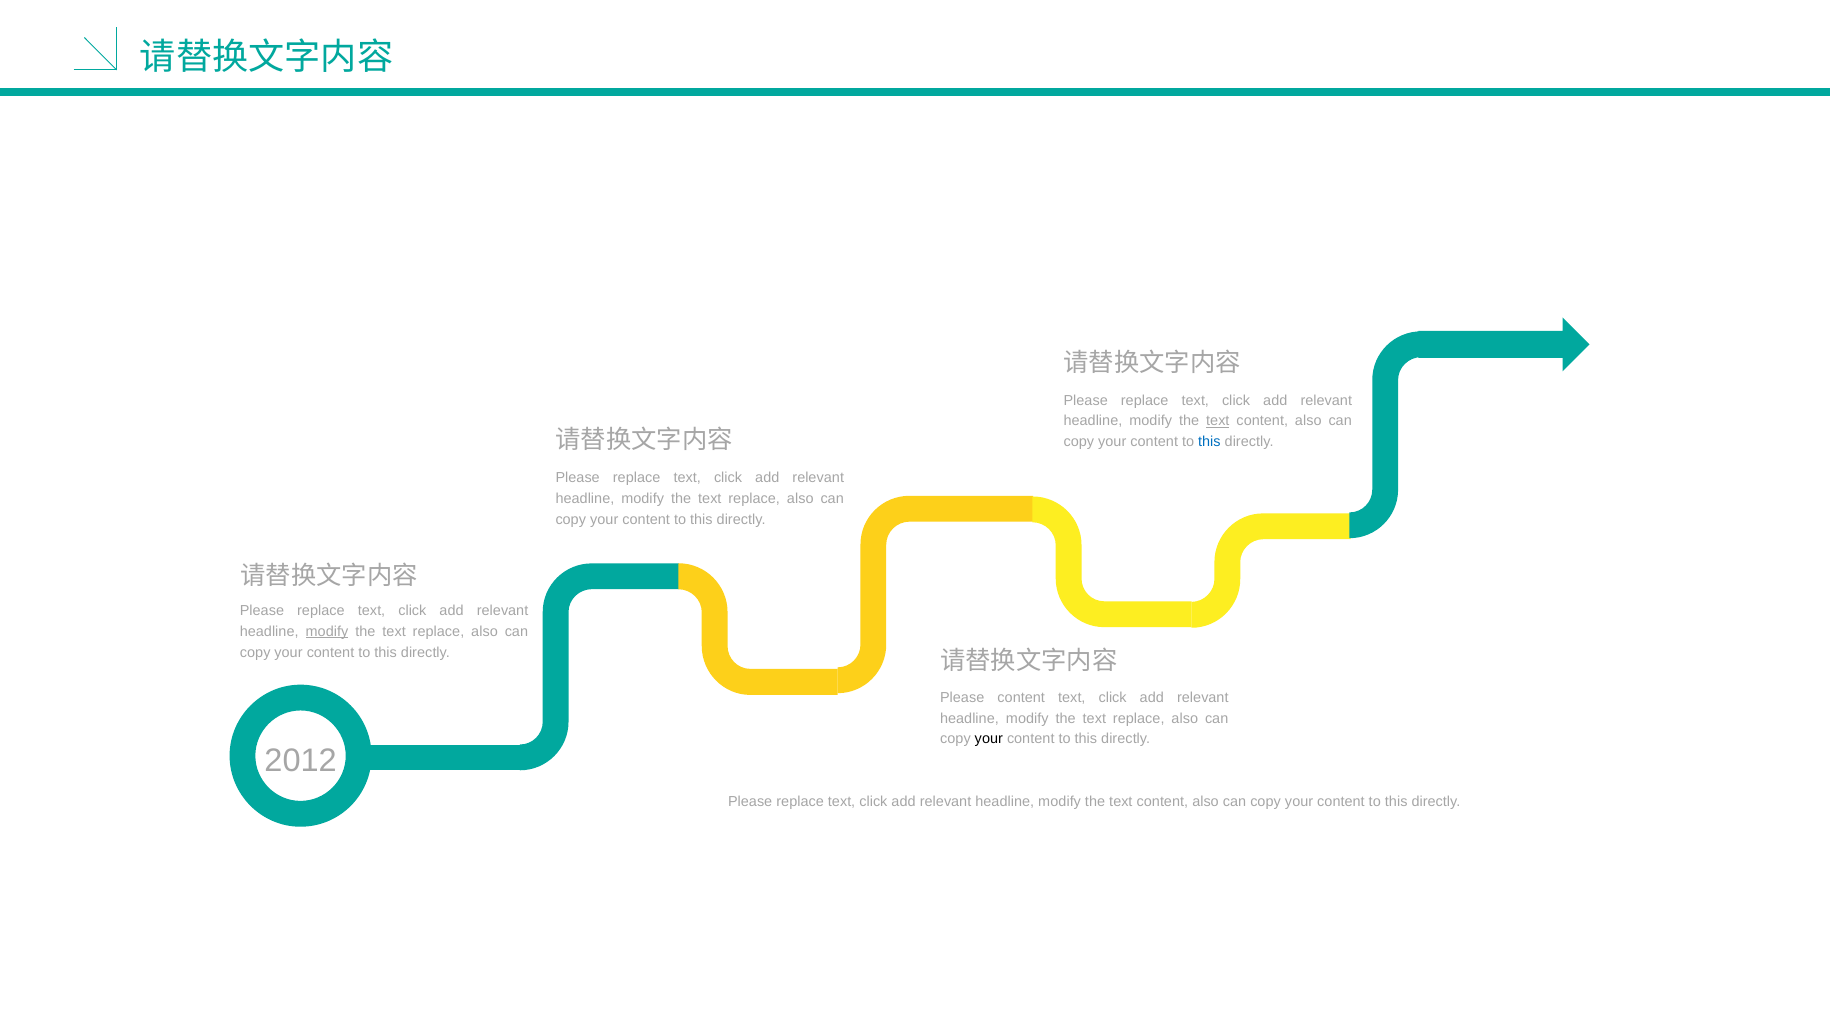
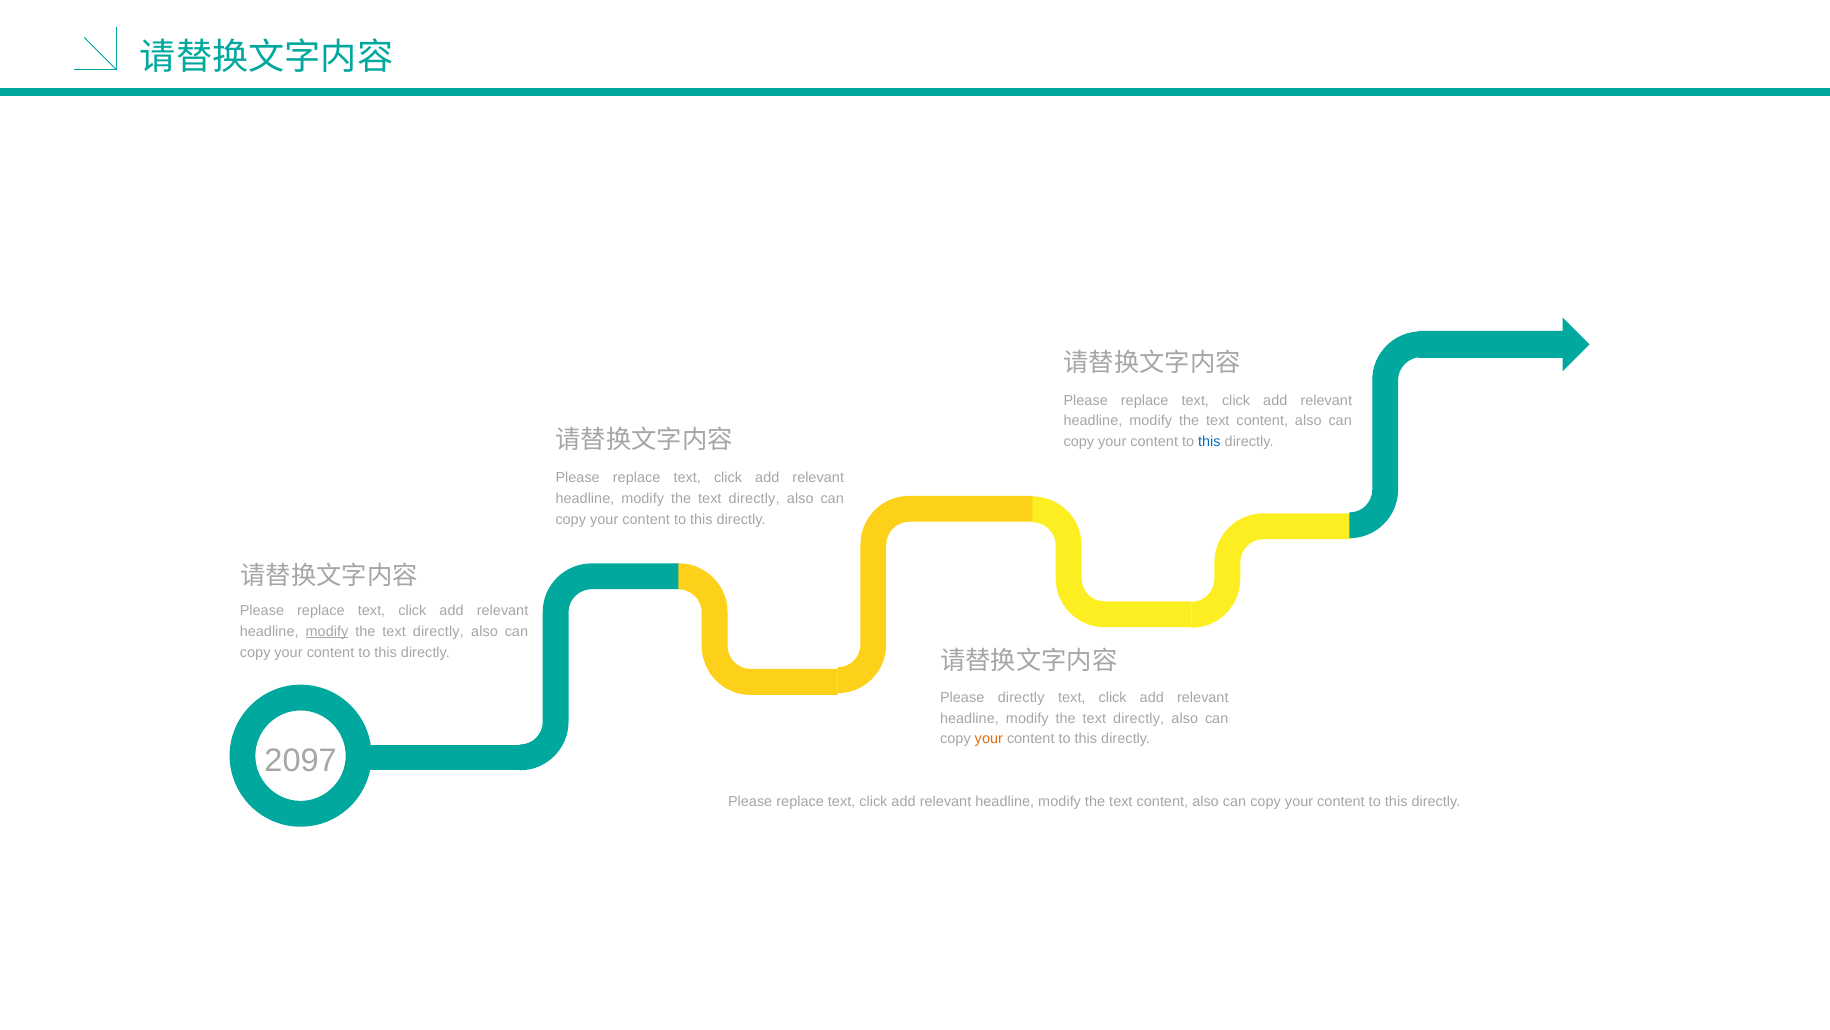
text at (1218, 421) underline: present -> none
replace at (754, 498): replace -> directly
replace at (438, 631): replace -> directly
Please content: content -> directly
replace at (1139, 718): replace -> directly
your at (989, 739) colour: black -> orange
2012: 2012 -> 2097
